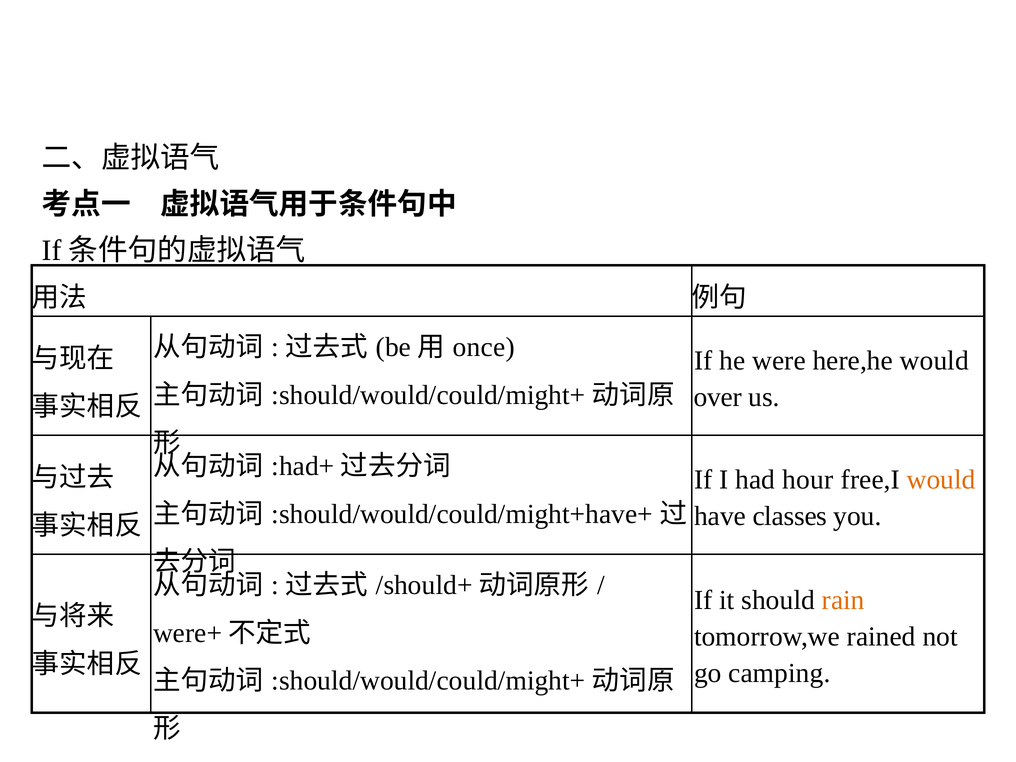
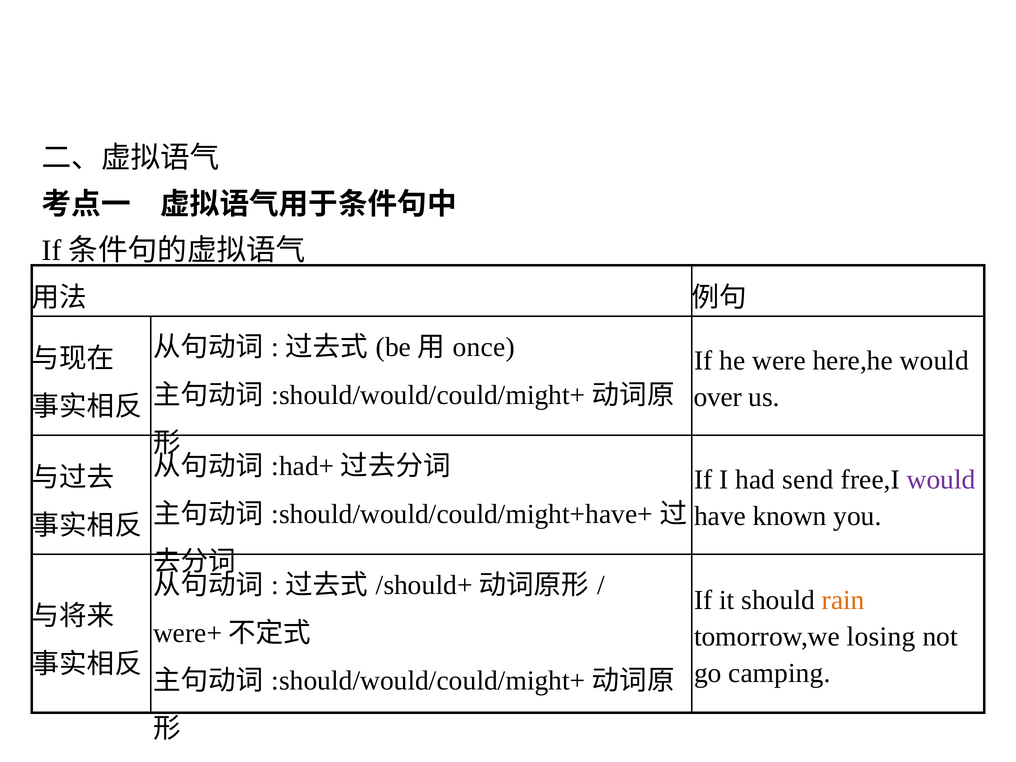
hour: hour -> send
would at (941, 480) colour: orange -> purple
classes: classes -> known
rained: rained -> losing
